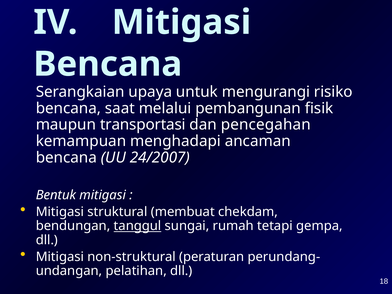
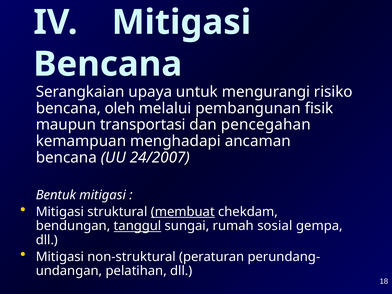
saat: saat -> oleh
membuat underline: none -> present
tetapi: tetapi -> sosial
